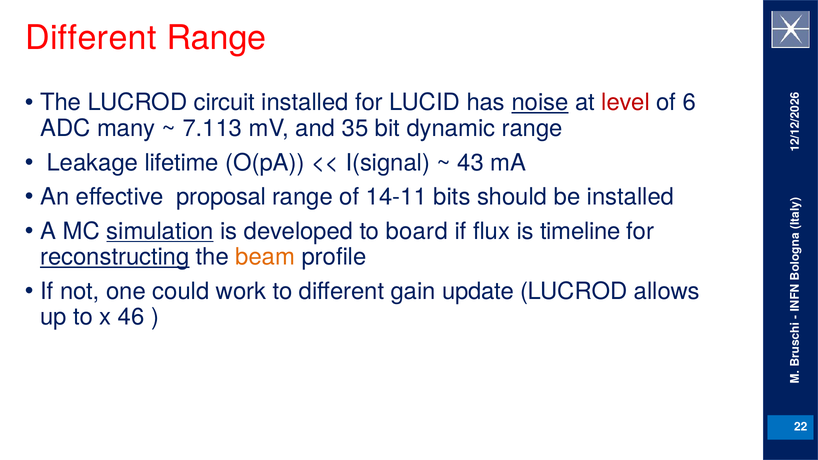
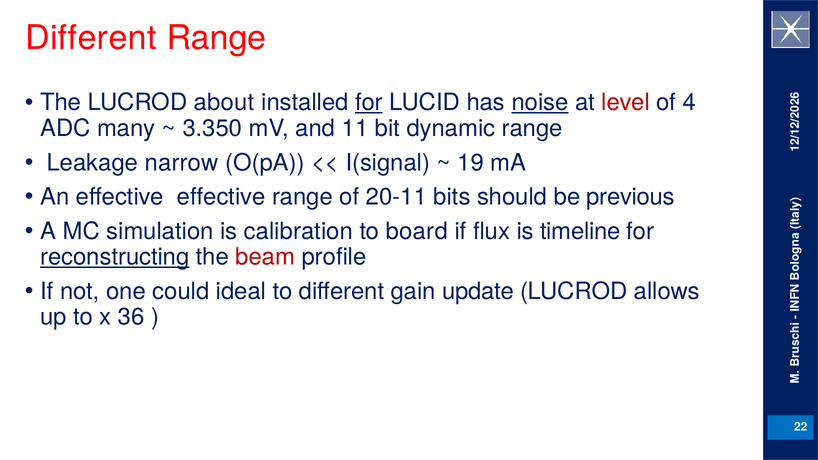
circuit: circuit -> about
for at (369, 103) underline: none -> present
of 6: 6 -> 4
7.113: 7.113 -> 3.350
35: 35 -> 11
lifetime: lifetime -> narrow
43: 43 -> 19
effective proposal: proposal -> effective
14-11: 14-11 -> 20-11
be installed: installed -> previous
simulation underline: present -> none
developed: developed -> calibration
beam colour: orange -> red
work: work -> ideal
46: 46 -> 36
